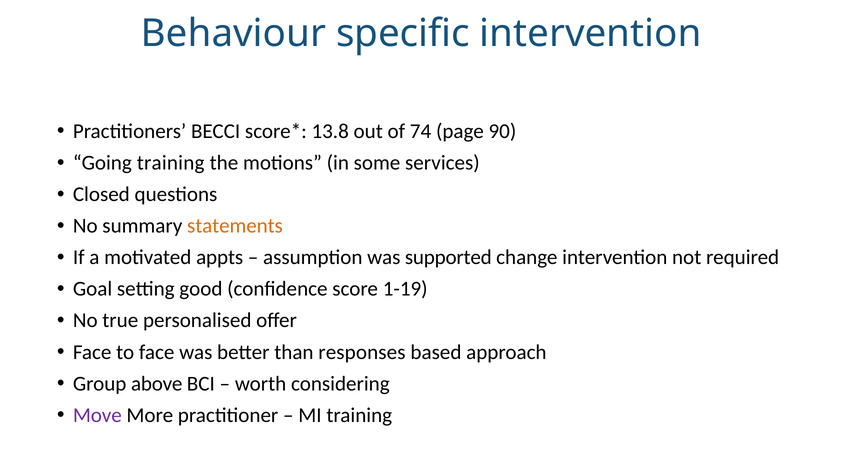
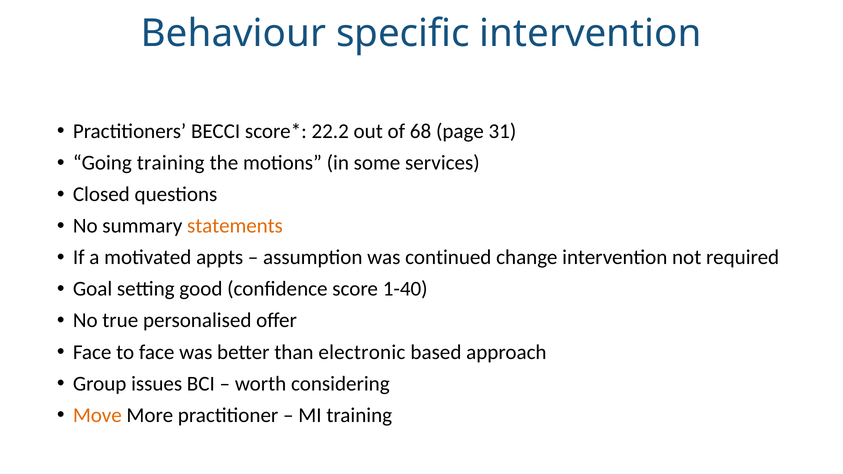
13.8: 13.8 -> 22.2
74: 74 -> 68
90: 90 -> 31
supported: supported -> continued
1-19: 1-19 -> 1-40
responses: responses -> electronic
above: above -> issues
Move colour: purple -> orange
